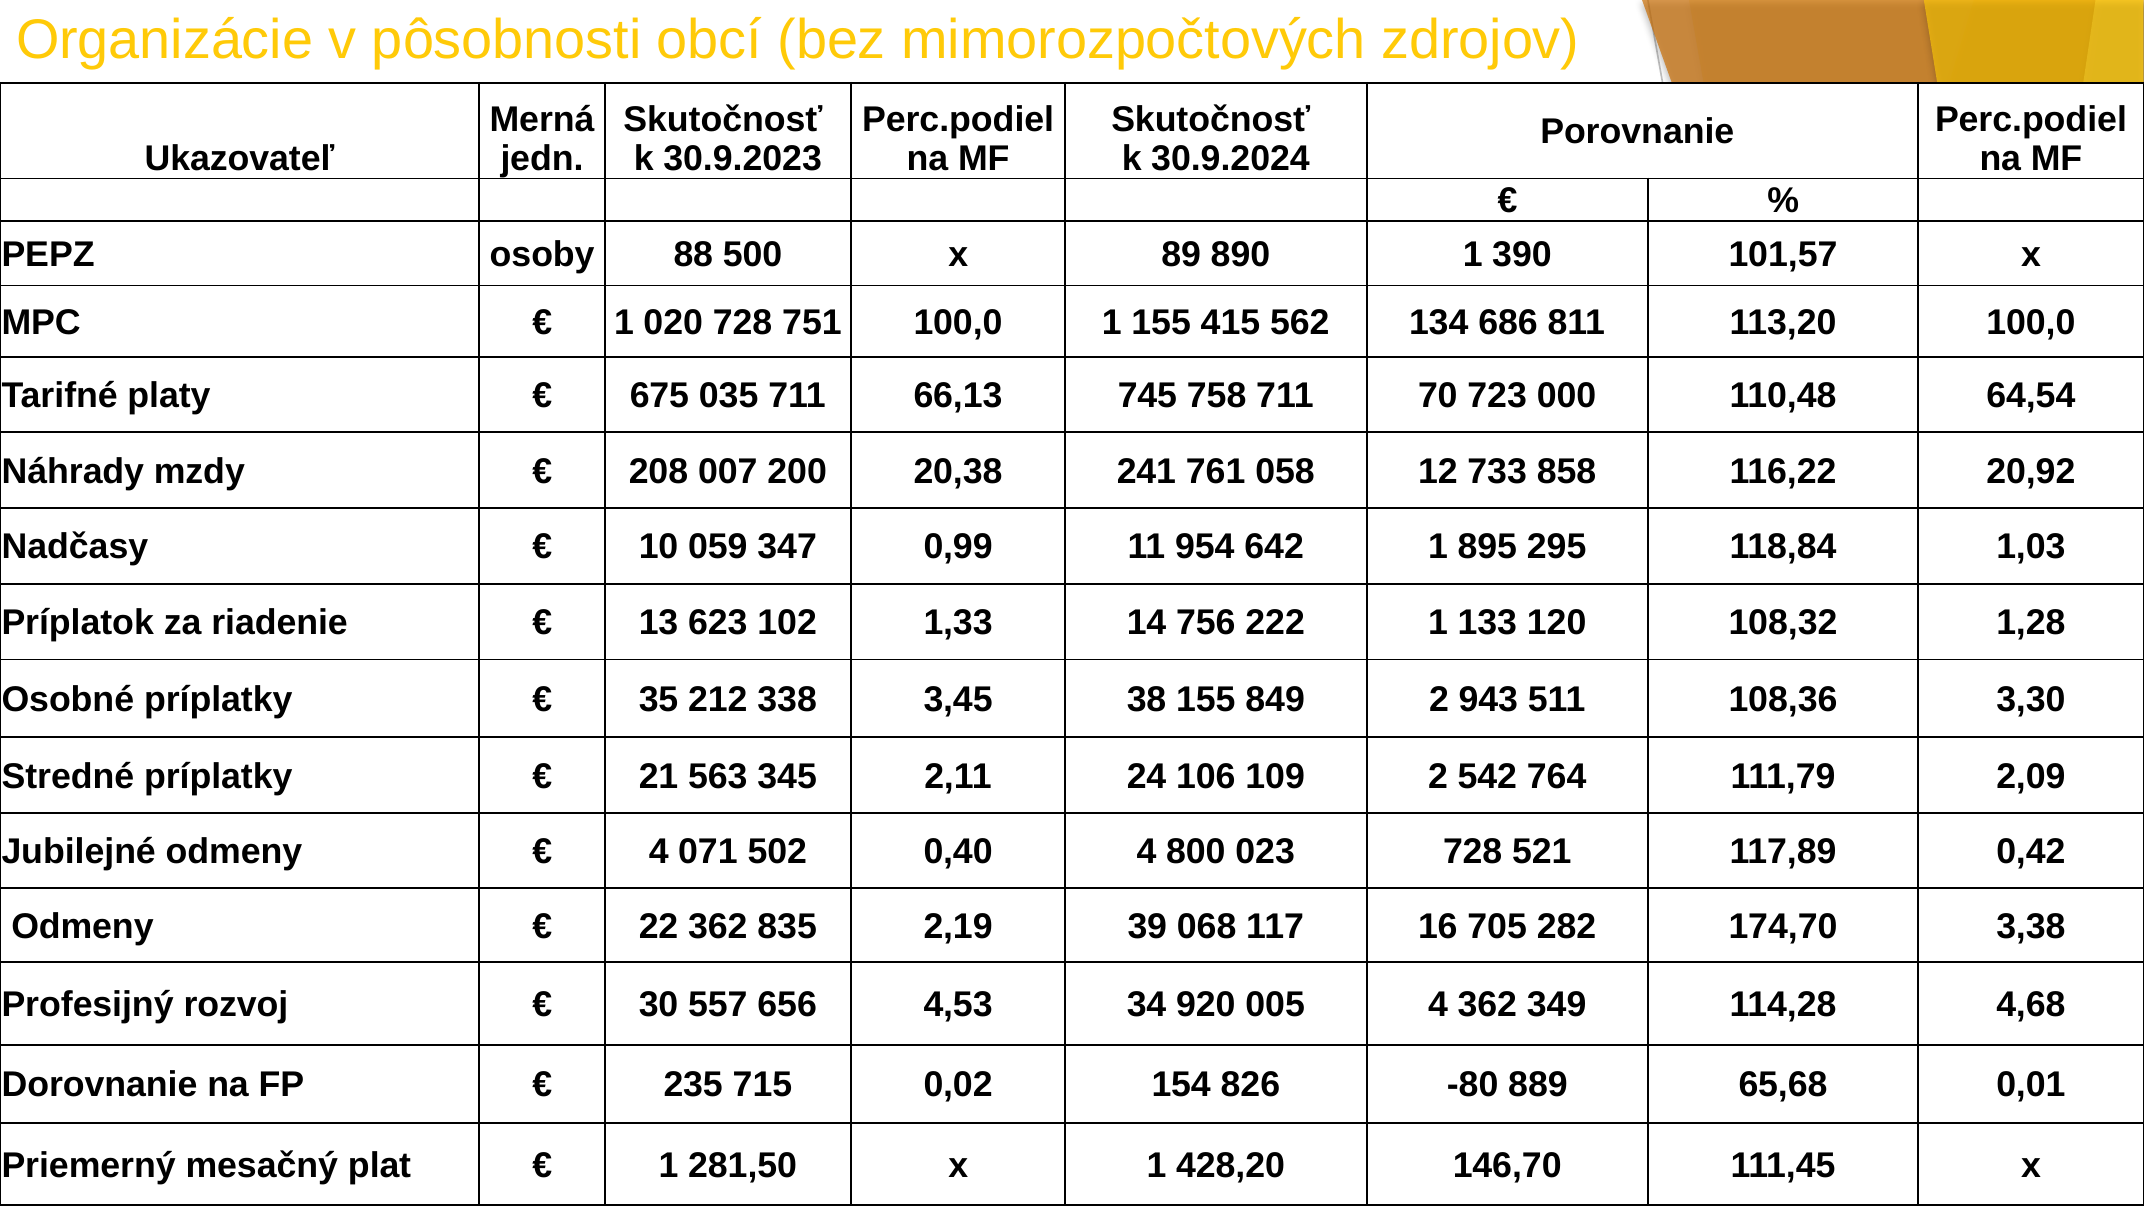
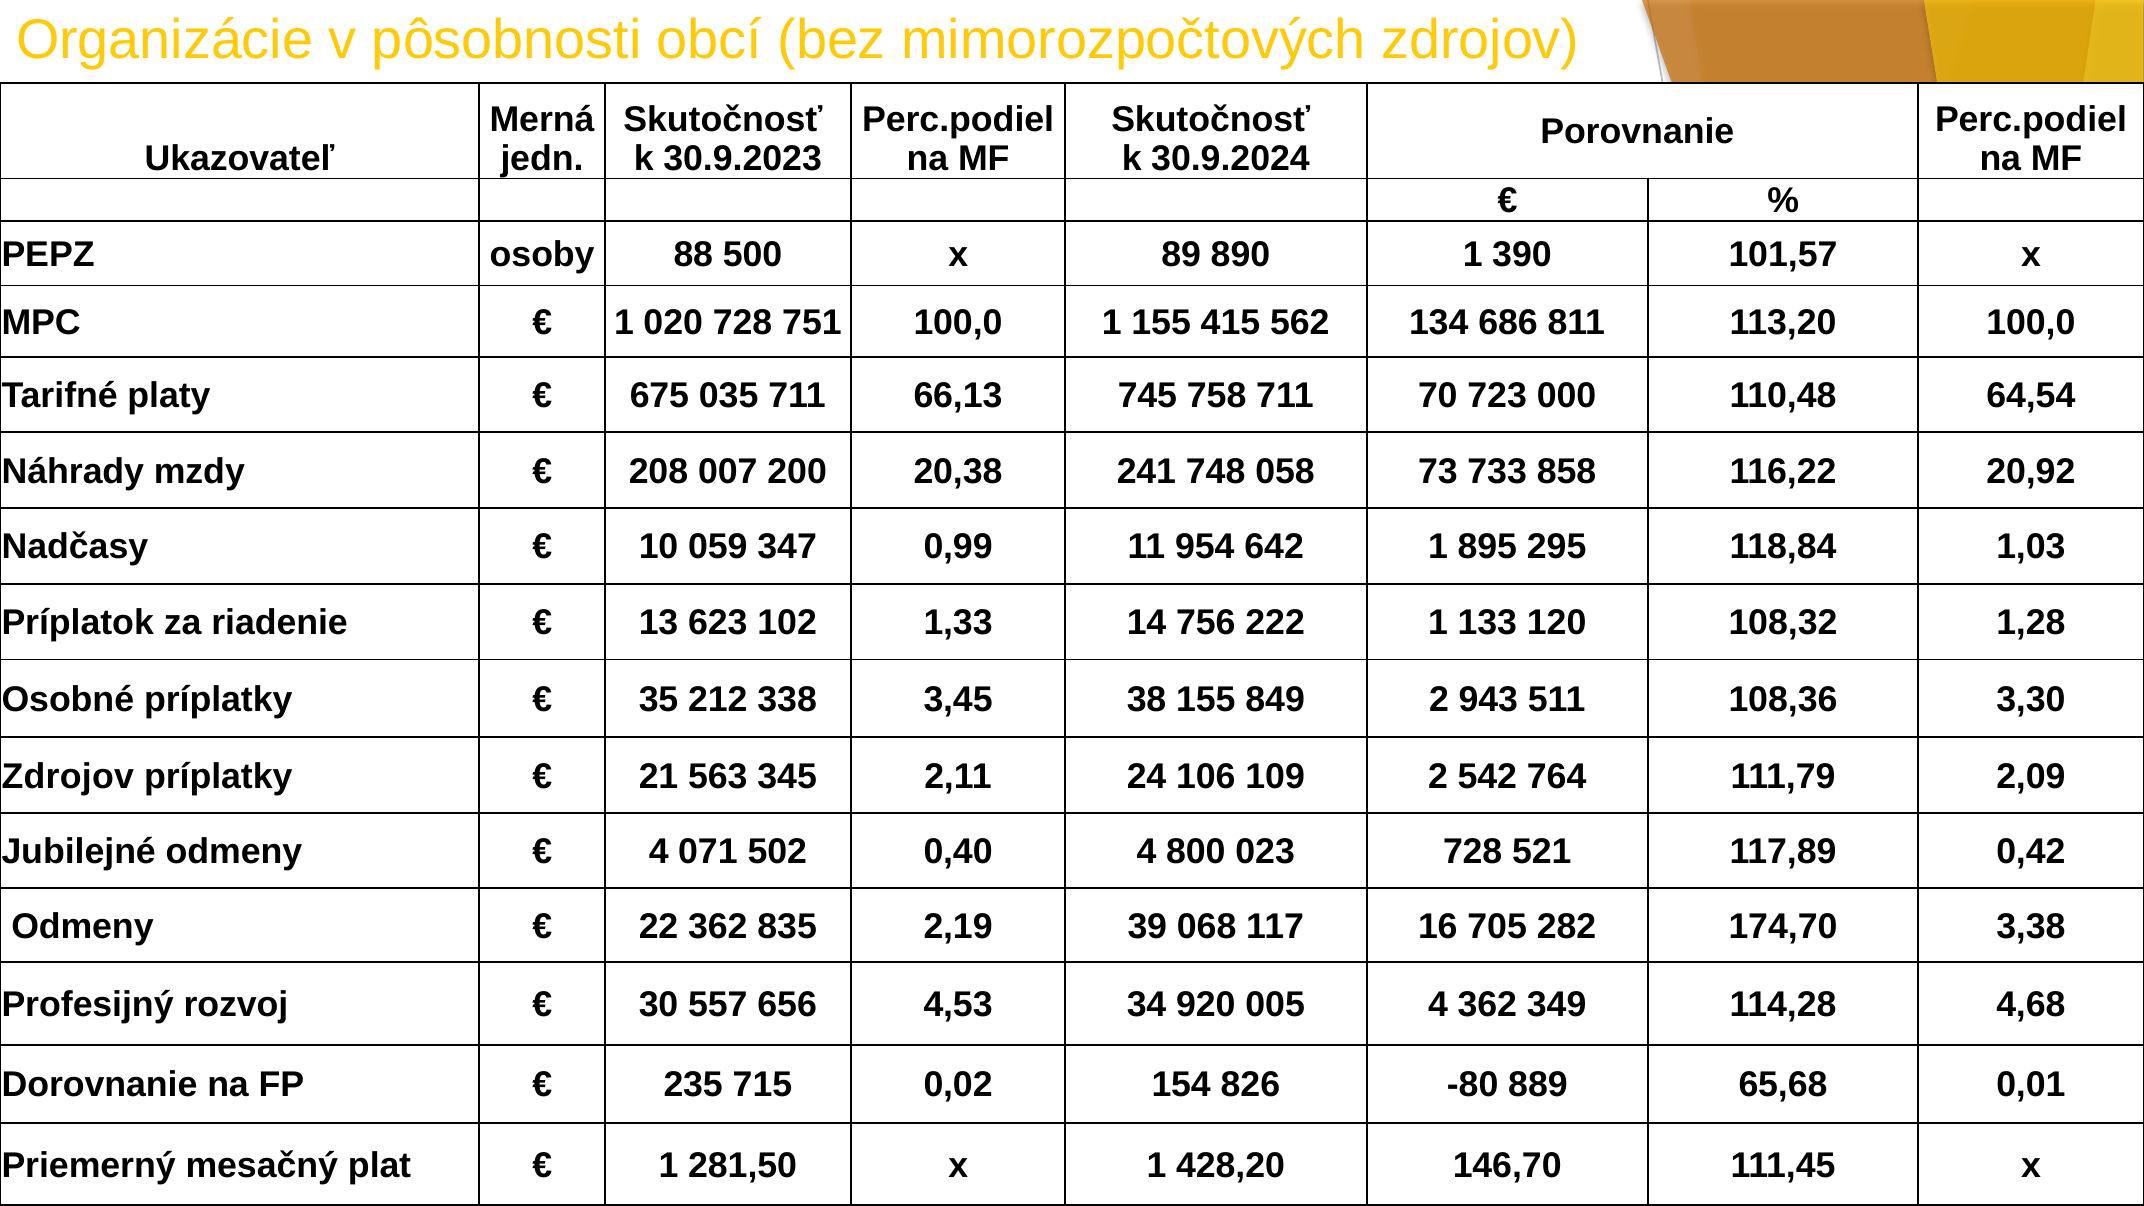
761: 761 -> 748
12: 12 -> 73
Stredné at (68, 776): Stredné -> Zdrojov
